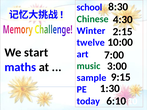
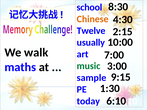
Chinese colour: green -> orange
Winter: Winter -> Twelve
twelve: twelve -> usually
start: start -> walk
